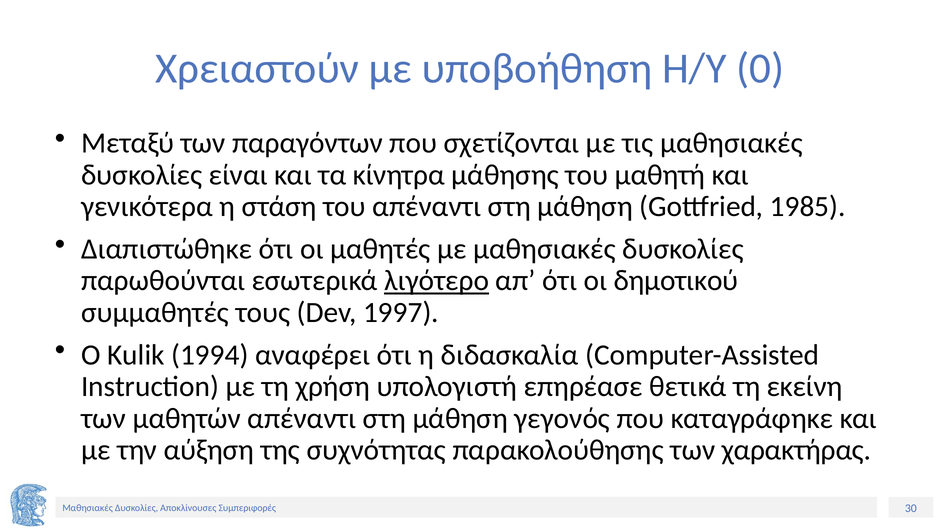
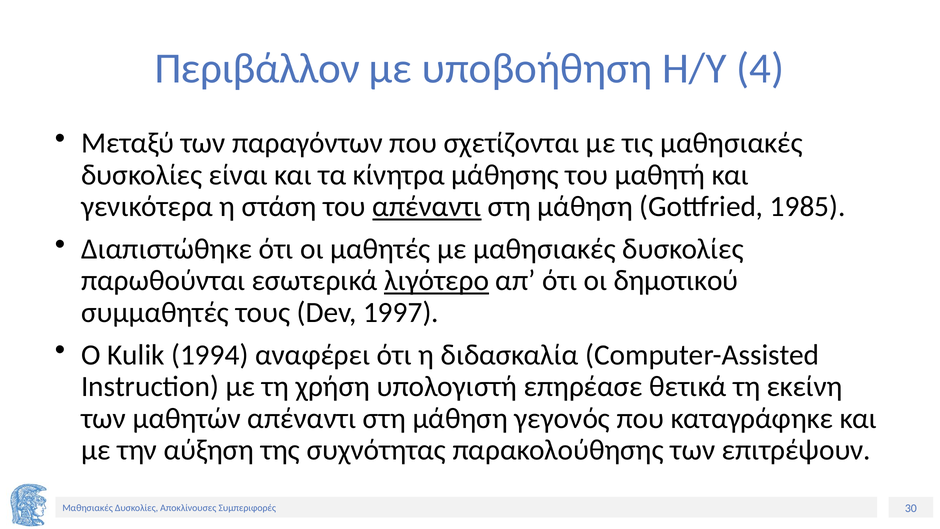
Χρειαστούν: Χρειαστούν -> Περιβάλλον
0: 0 -> 4
απέναντι at (427, 207) underline: none -> present
χαρακτήρας: χαρακτήρας -> επιτρέψουν
